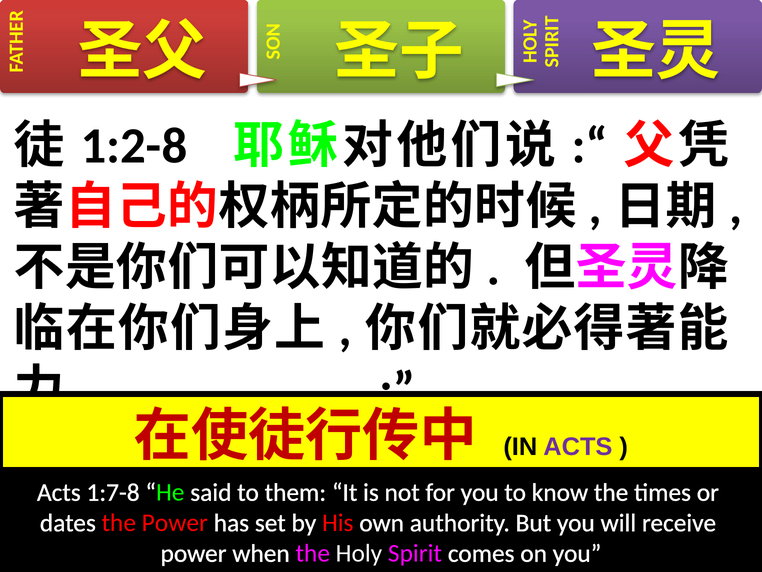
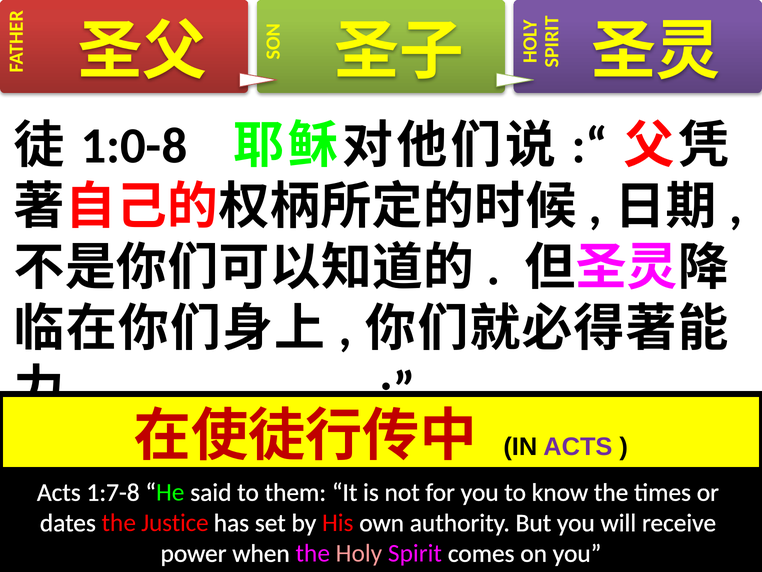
1:2-8: 1:2-8 -> 1:0-8
the Power: Power -> Justice
Holy colour: white -> pink
